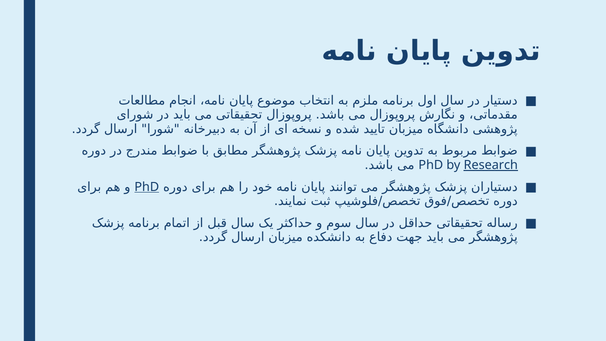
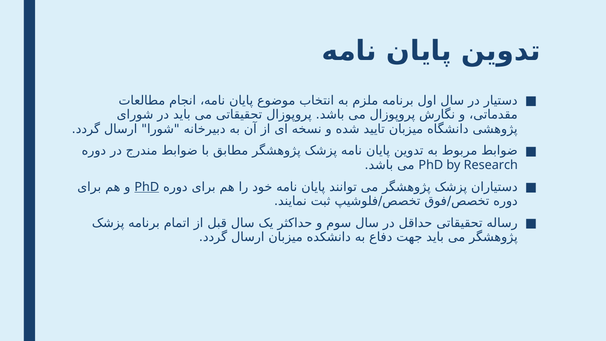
Research underline: present -> none
